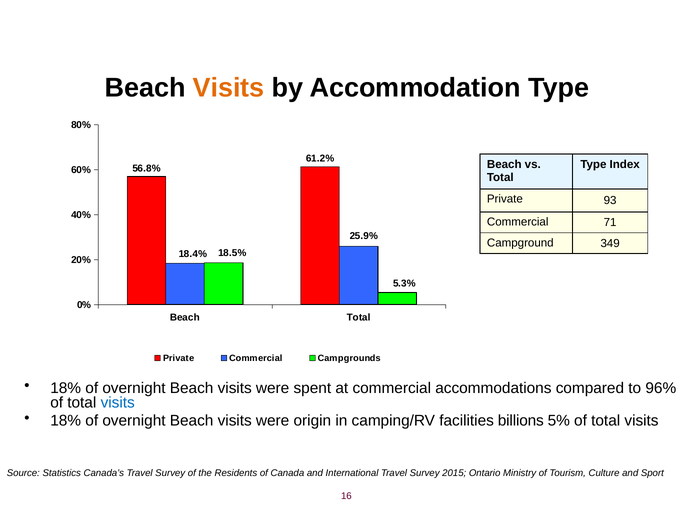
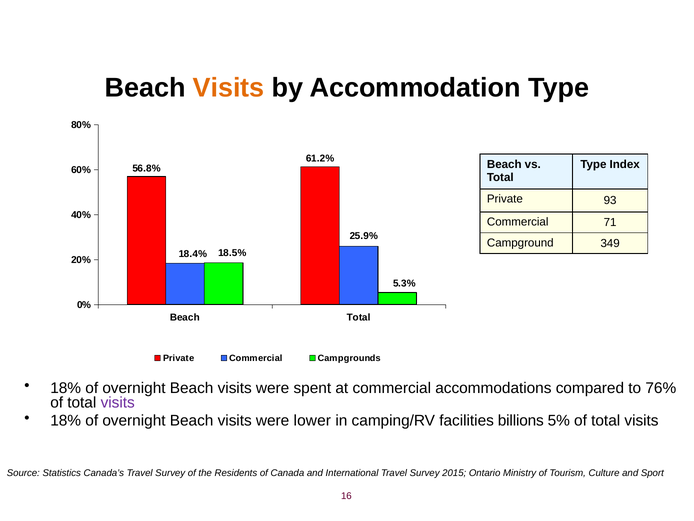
96%: 96% -> 76%
visits at (118, 403) colour: blue -> purple
origin: origin -> lower
